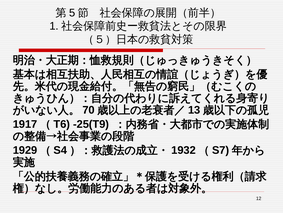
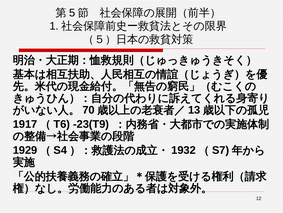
-25(T9: -25(T9 -> -23(T9
